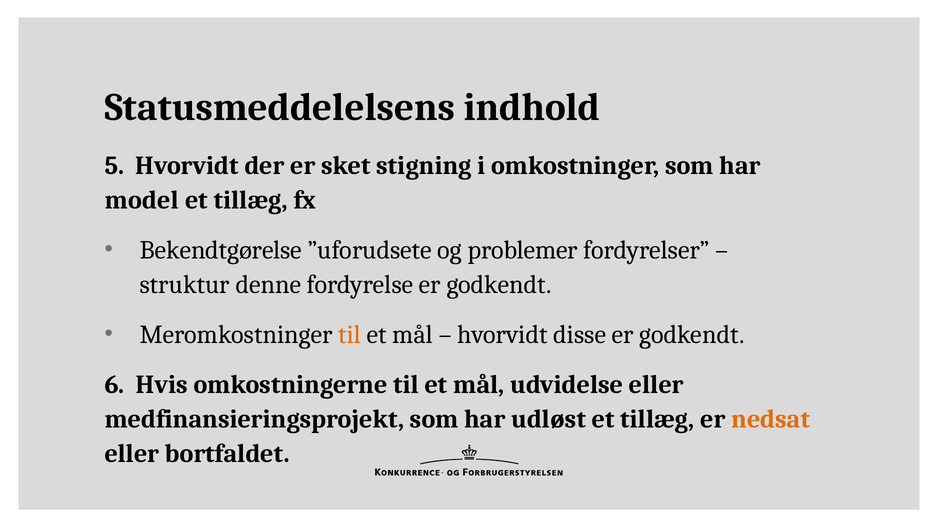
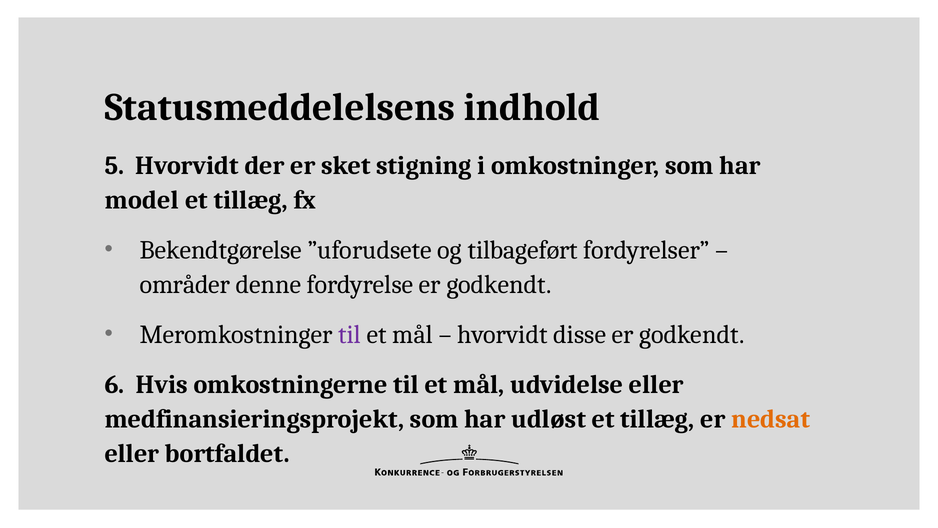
problemer: problemer -> tilbageført
struktur: struktur -> områder
til at (350, 334) colour: orange -> purple
